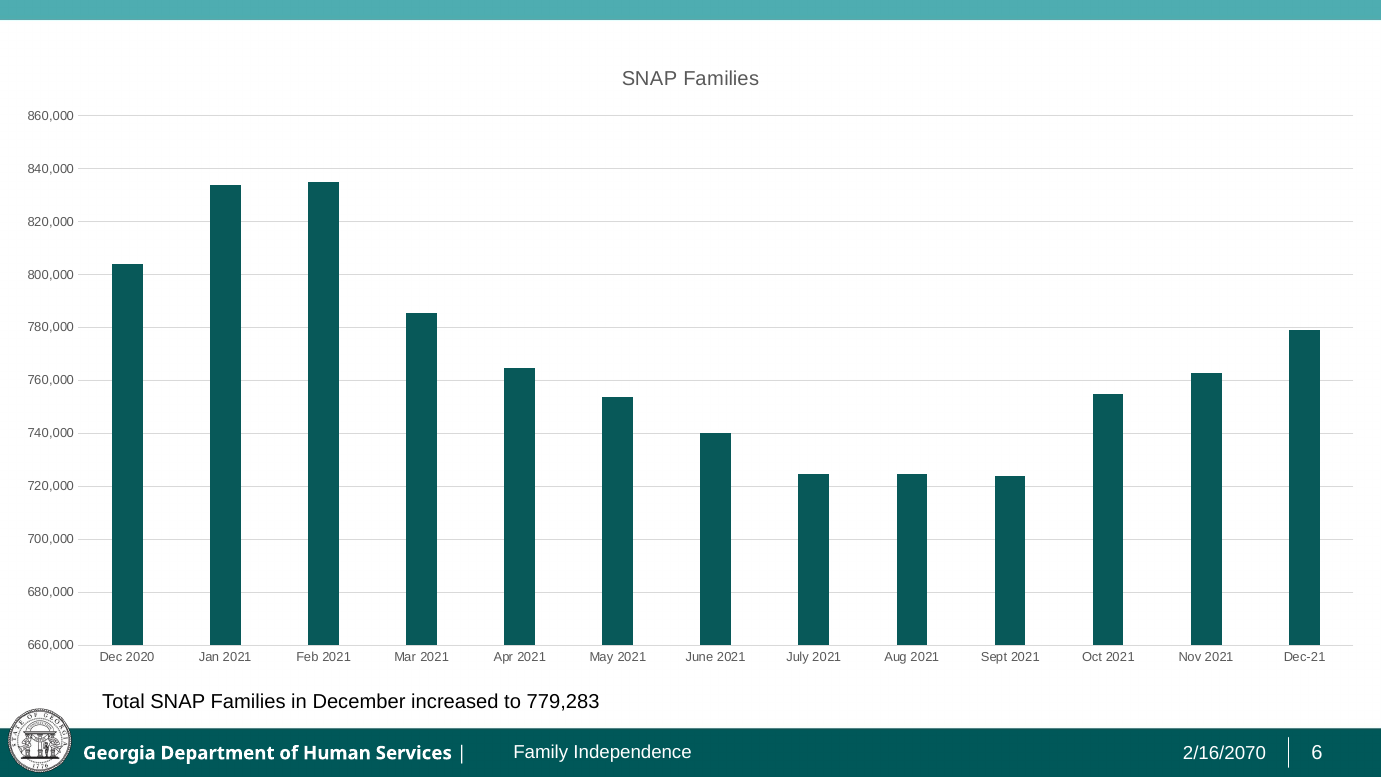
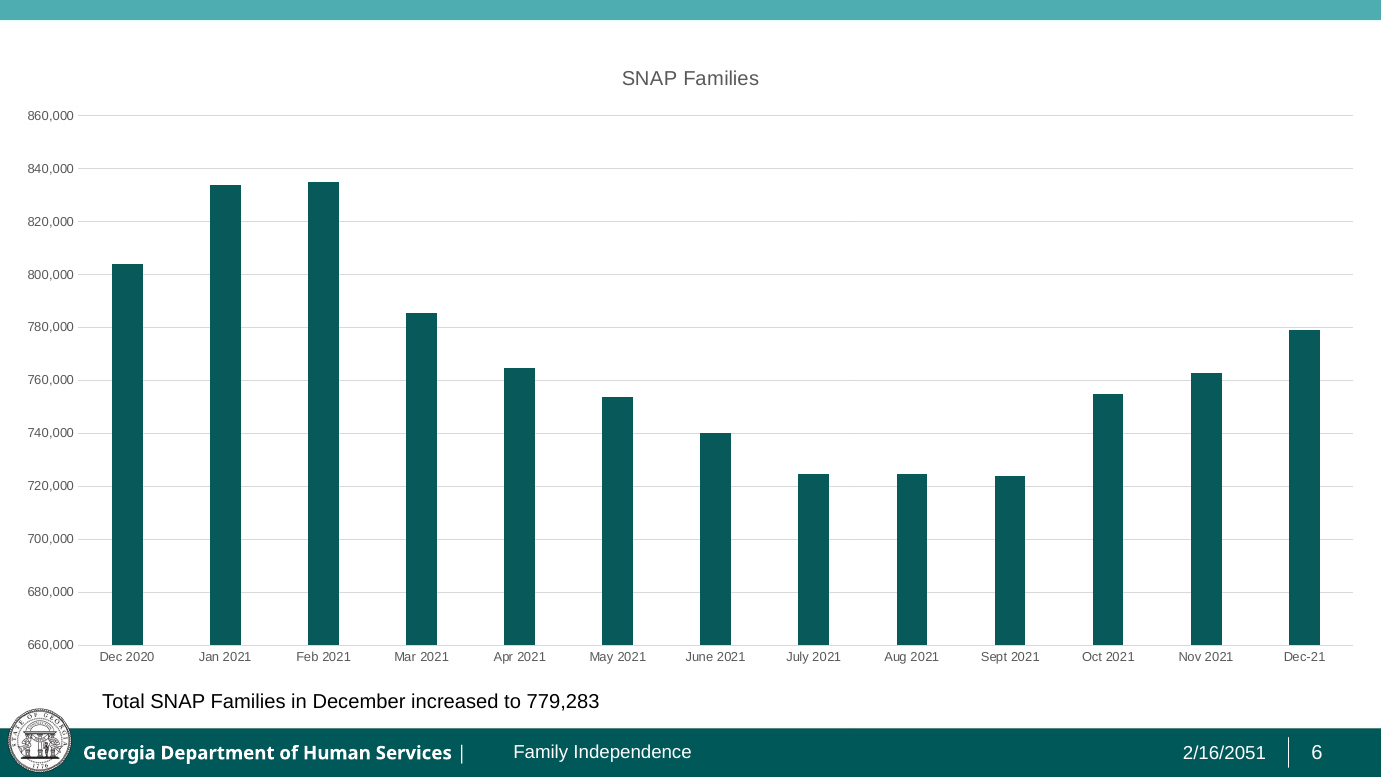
2/16/2070: 2/16/2070 -> 2/16/2051
